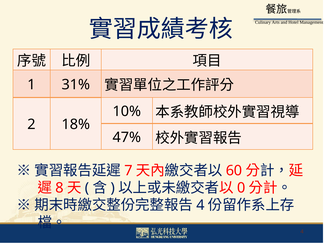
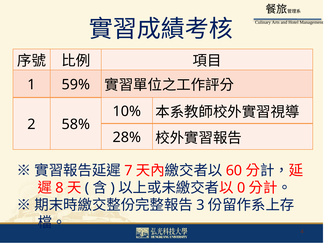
31%: 31% -> 59%
18%: 18% -> 58%
47%: 47% -> 28%
4 at (200, 205): 4 -> 3
